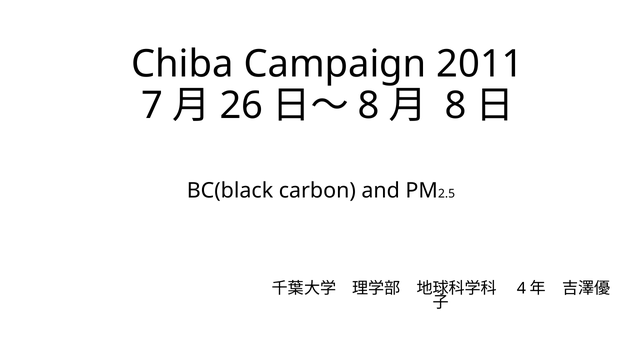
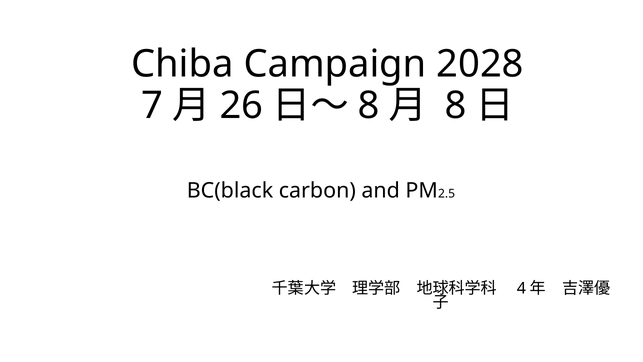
2011: 2011 -> 2028
